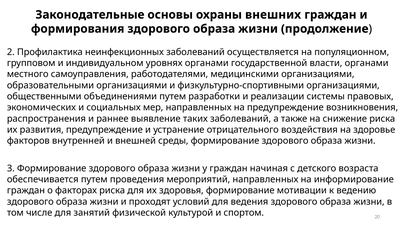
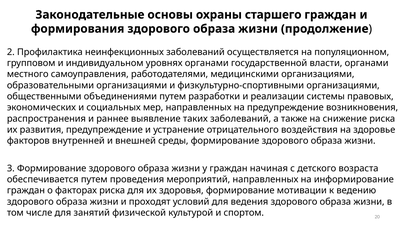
внешних: внешних -> старшего
